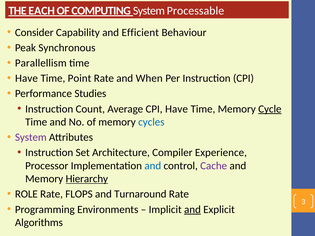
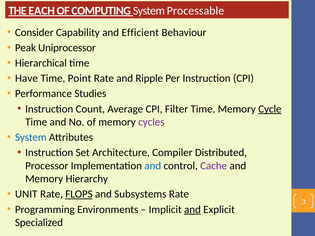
Synchronous: Synchronous -> Uniprocessor
Parallellism: Parallellism -> Hierarchical
When: When -> Ripple
CPI Have: Have -> Filter
cycles colour: blue -> purple
System at (31, 137) colour: purple -> blue
Experience: Experience -> Distributed
Hierarchy underline: present -> none
ROLE: ROLE -> UNIT
FLOPS underline: none -> present
Turnaround: Turnaround -> Subsystems
Algorithms: Algorithms -> Specialized
